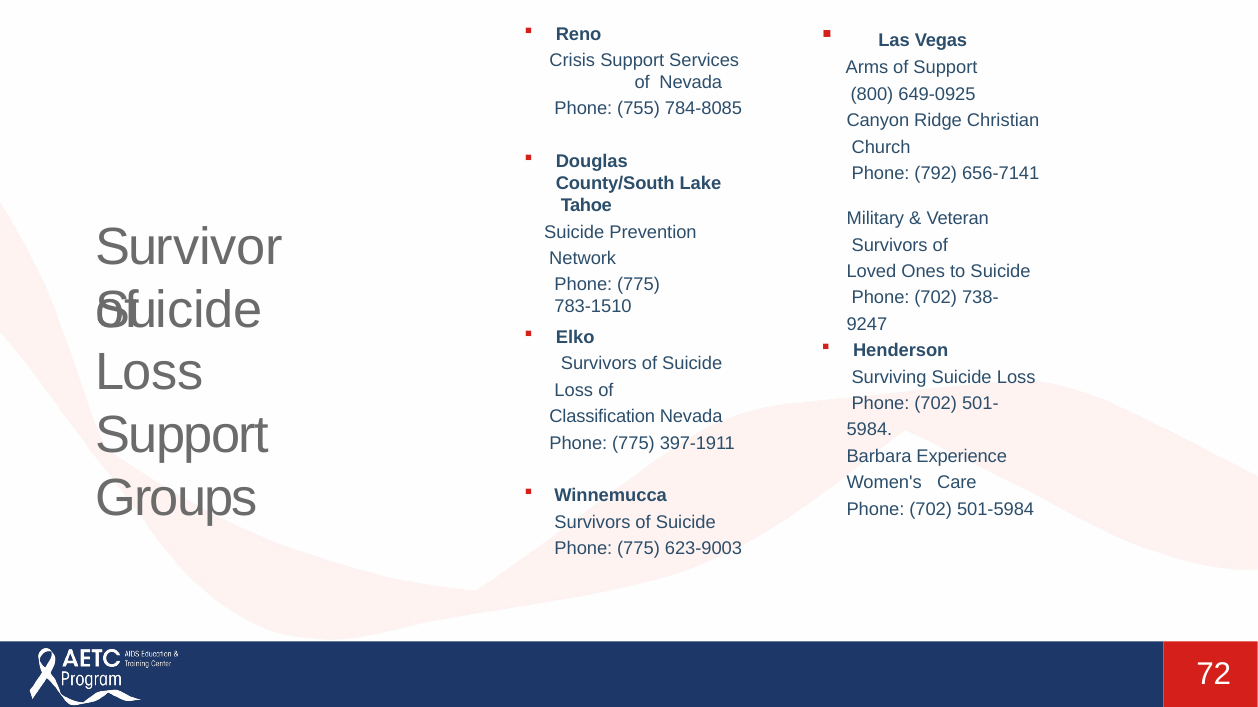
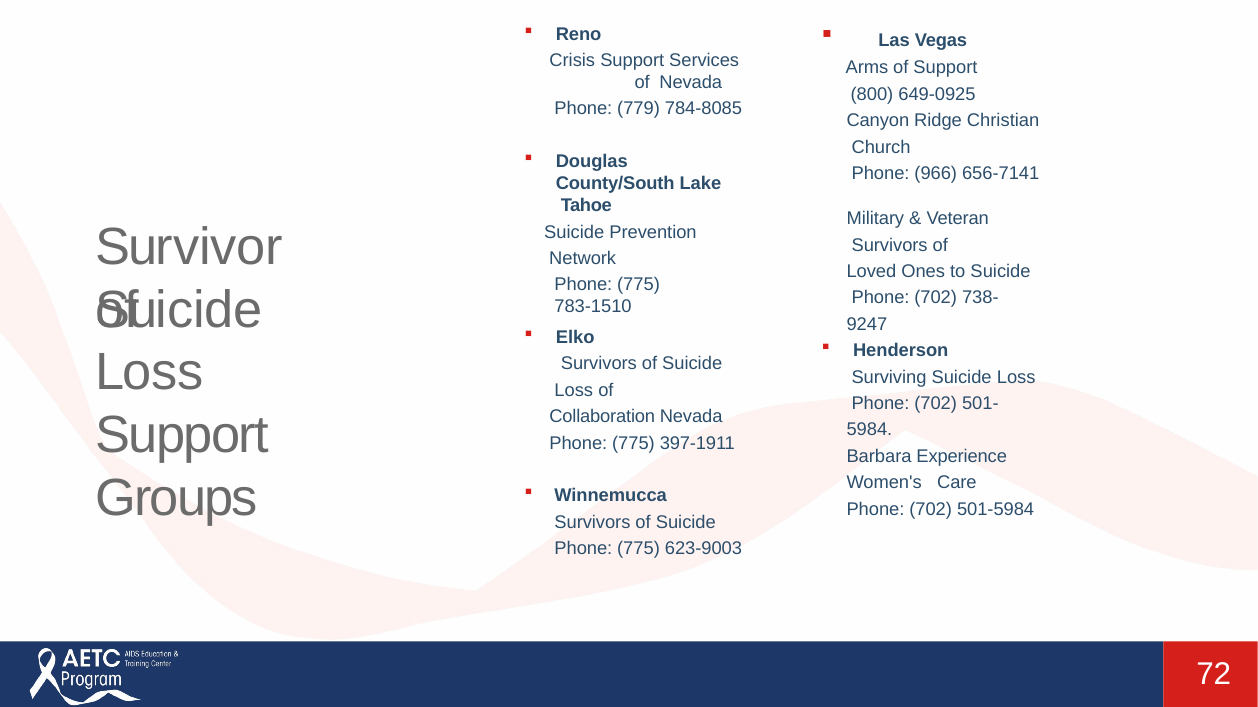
755: 755 -> 779
792: 792 -> 966
Classification: Classification -> Collaboration
